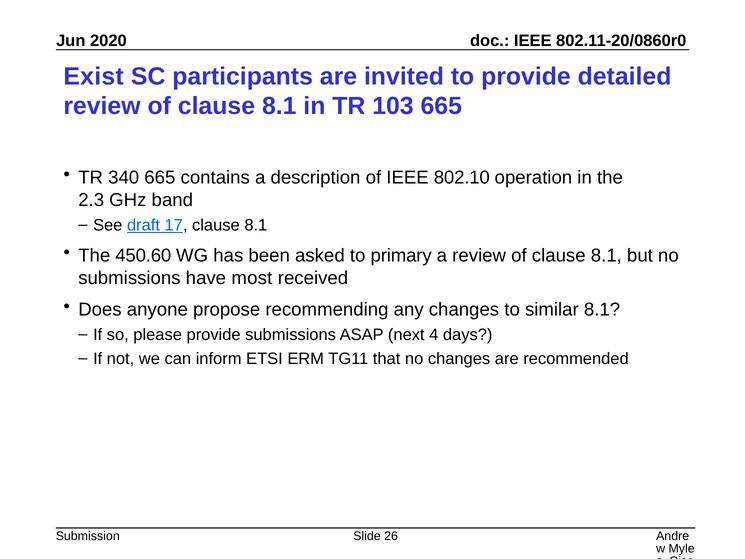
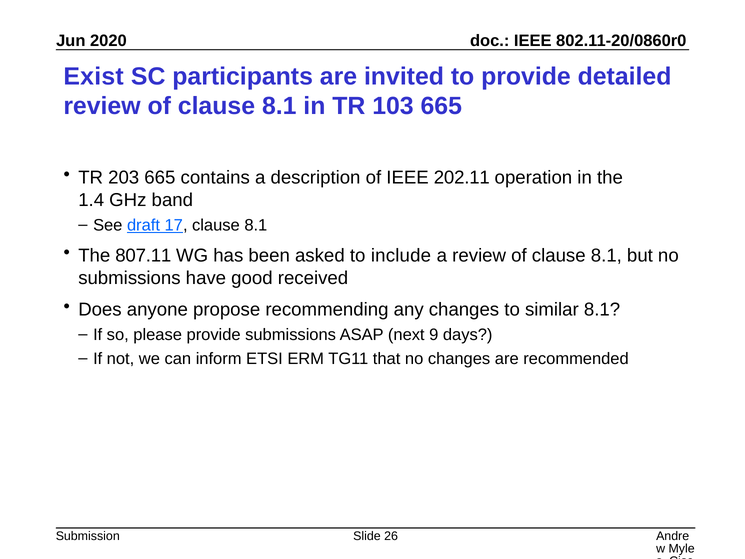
340: 340 -> 203
802.10: 802.10 -> 202.11
2.3: 2.3 -> 1.4
450.60: 450.60 -> 807.11
primary: primary -> include
most: most -> good
4: 4 -> 9
